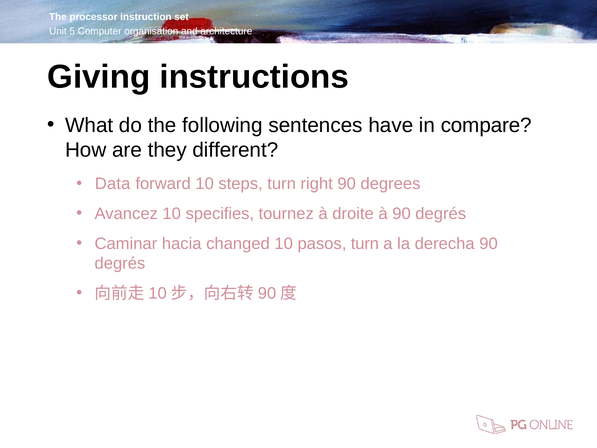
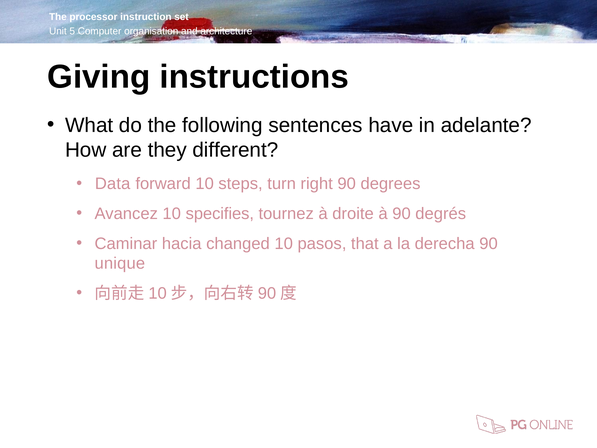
compare: compare -> adelante
pasos turn: turn -> that
degrés at (120, 263): degrés -> unique
